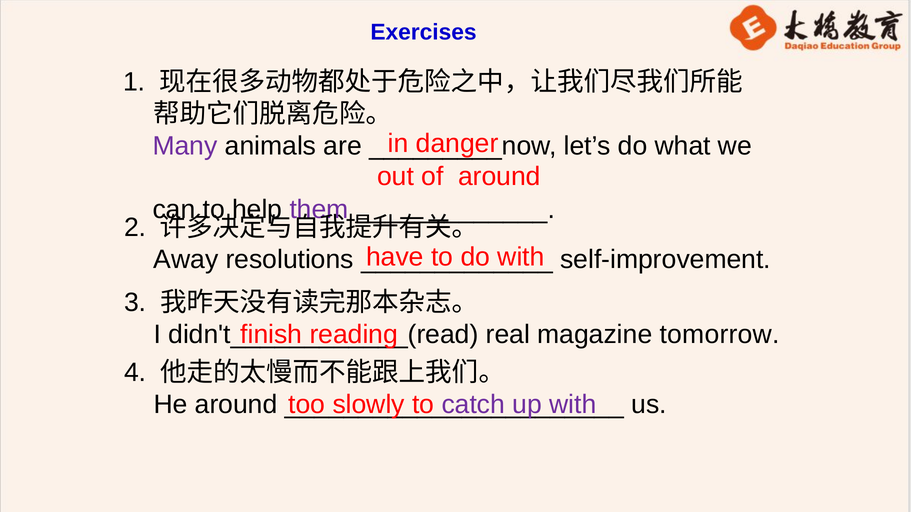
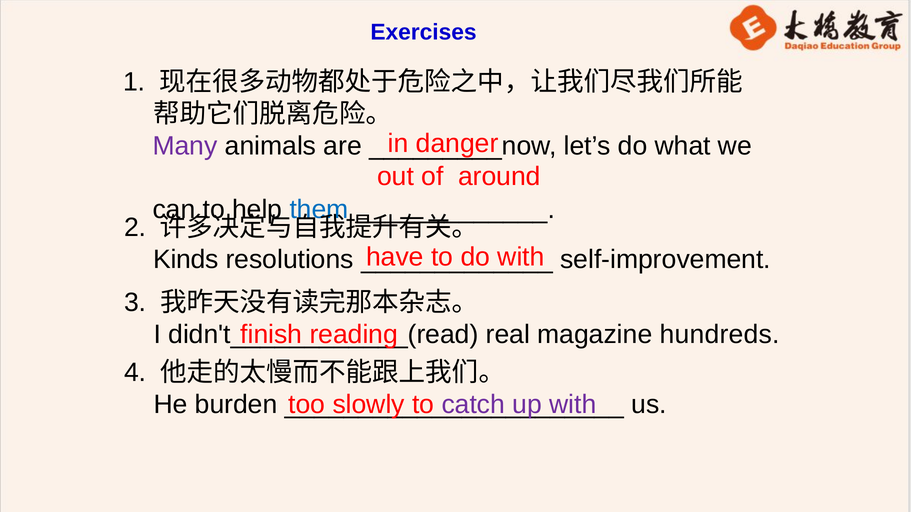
them colour: purple -> blue
Away: Away -> Kinds
tomorrow: tomorrow -> hundreds
He around: around -> burden
